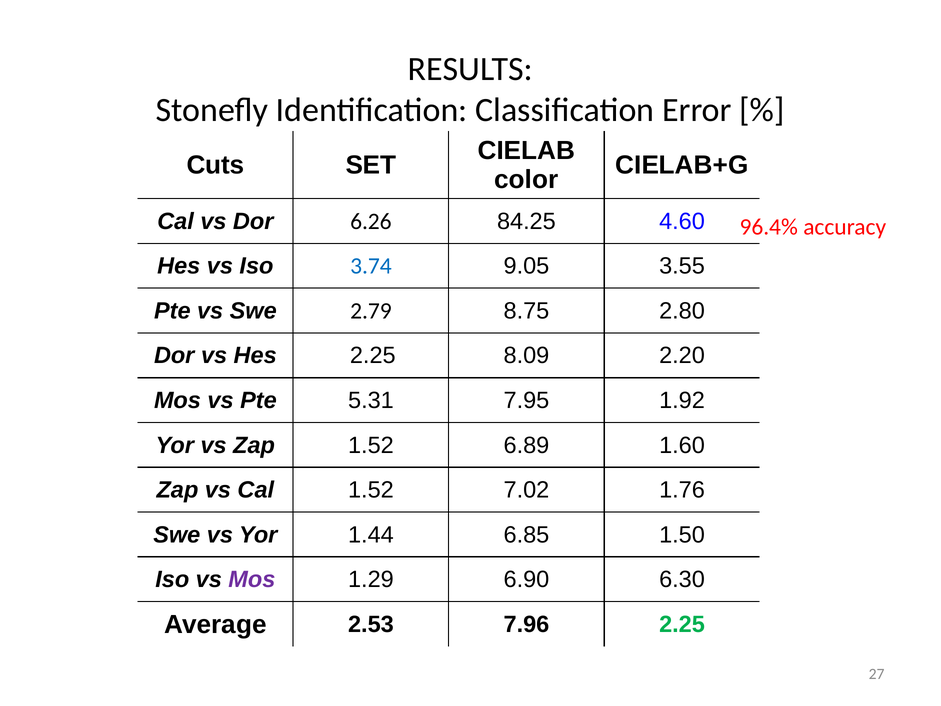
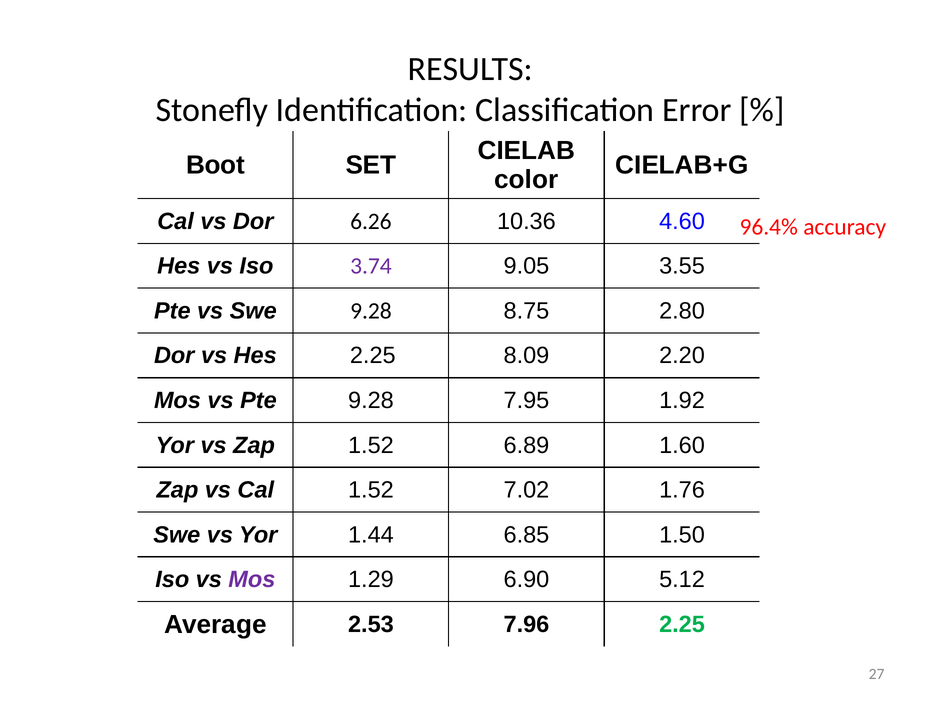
Cuts: Cuts -> Boot
84.25: 84.25 -> 10.36
3.74 colour: blue -> purple
Swe 2.79: 2.79 -> 9.28
Pte 5.31: 5.31 -> 9.28
6.30: 6.30 -> 5.12
